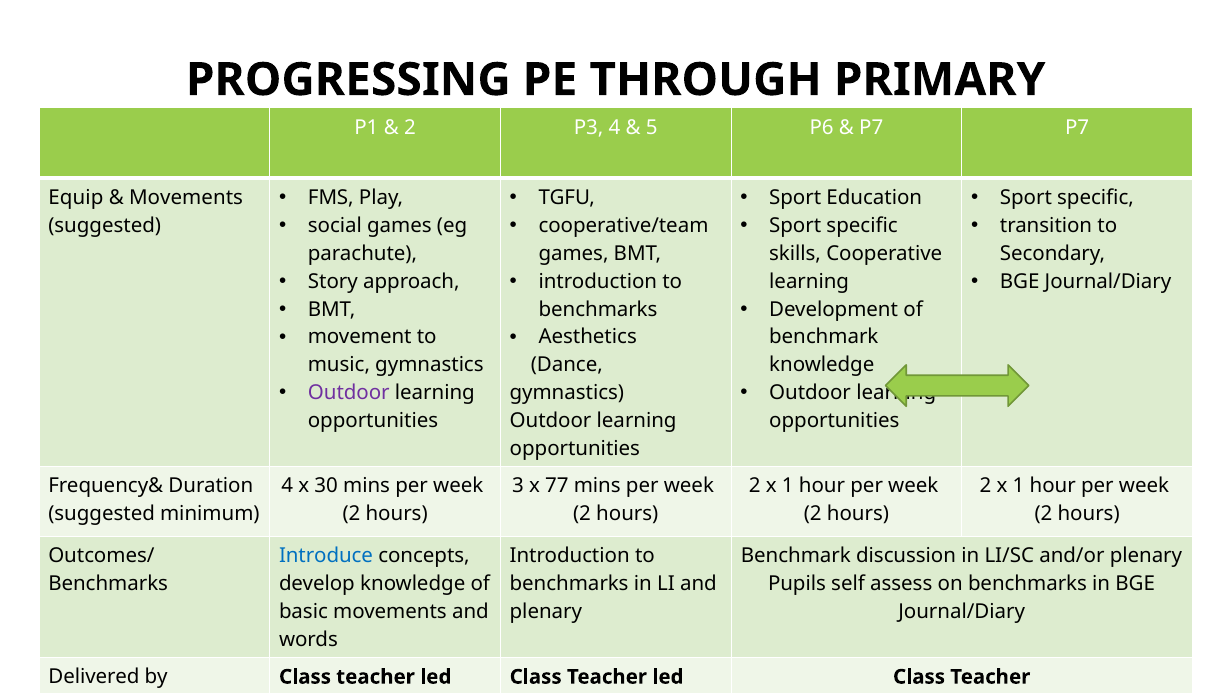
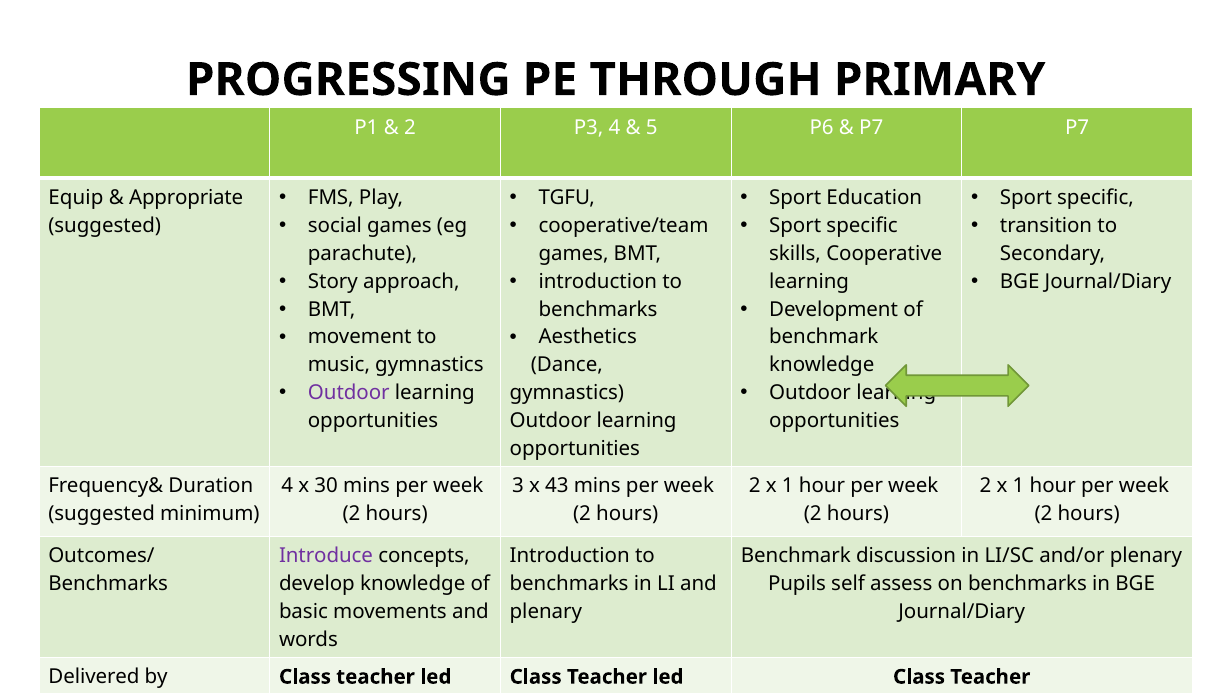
Movements at (186, 198): Movements -> Appropriate
77: 77 -> 43
Introduce colour: blue -> purple
